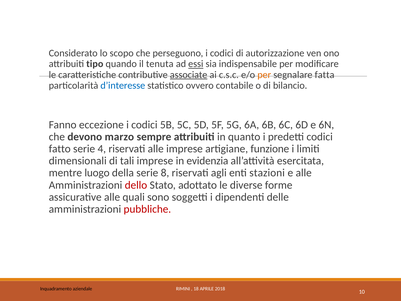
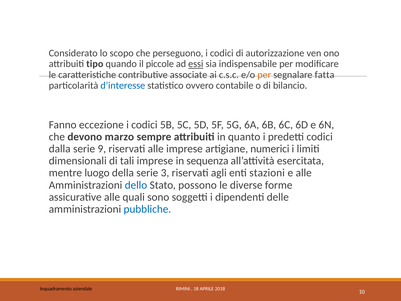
tenuta: tenuta -> piccole
associate underline: present -> none
fatto: fatto -> dalla
4: 4 -> 9
funzione: funzione -> numerici
evidenzia: evidenzia -> sequenza
8: 8 -> 3
dello colour: red -> blue
adottato: adottato -> possono
pubbliche colour: red -> blue
